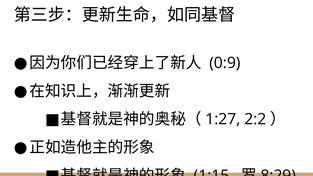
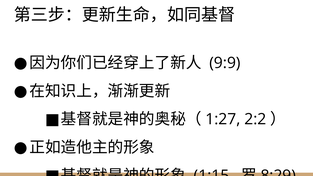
0:9: 0:9 -> 9:9
